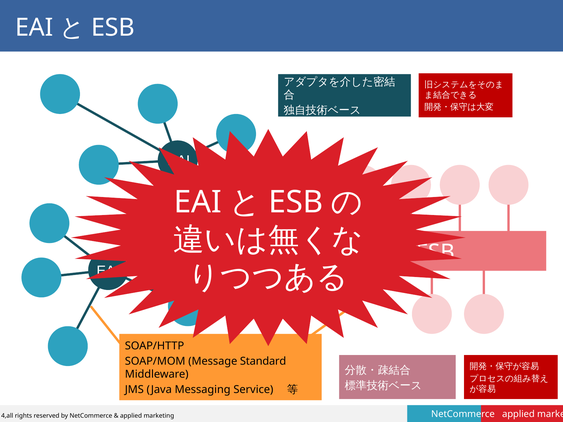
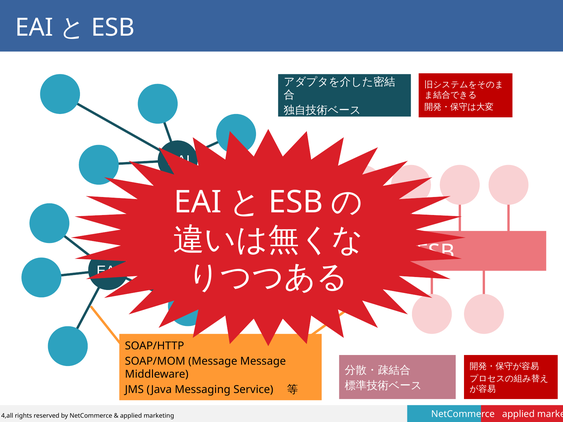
Message Standard: Standard -> Message
